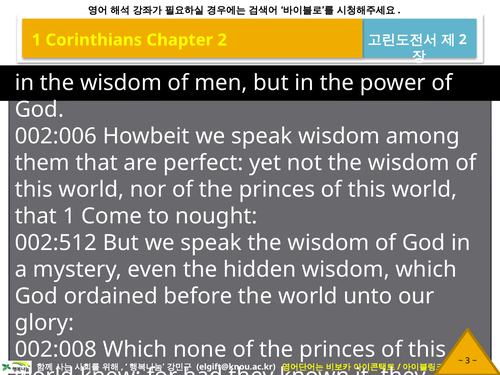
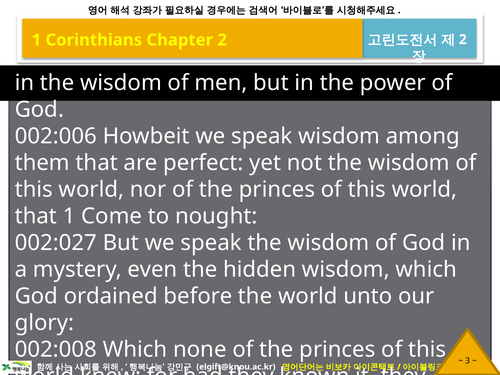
002:512: 002:512 -> 002:027
